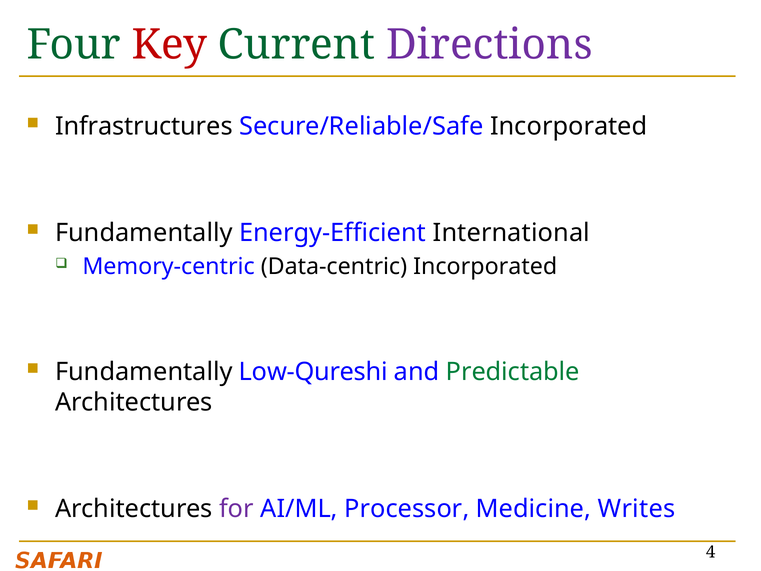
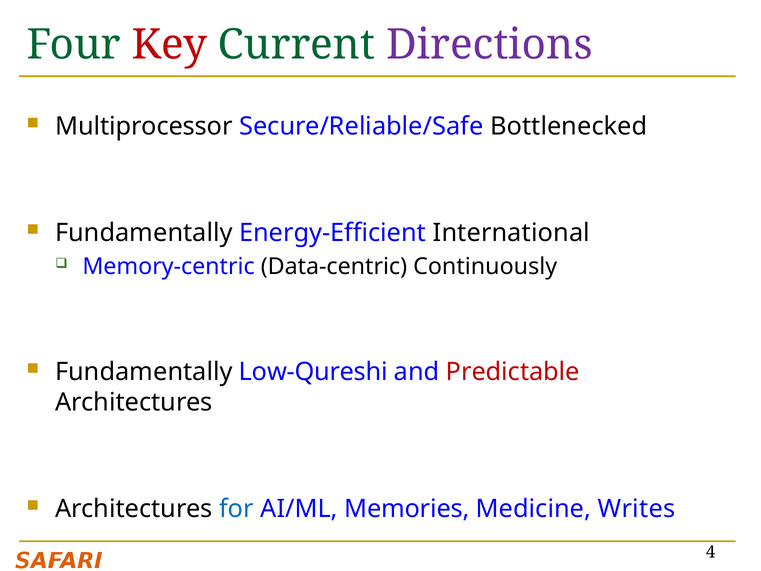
Infrastructures: Infrastructures -> Multiprocessor
Secure/Reliable/Safe Incorporated: Incorporated -> Bottlenecked
Data-centric Incorporated: Incorporated -> Continuously
Predictable colour: green -> red
for colour: purple -> blue
Processor: Processor -> Memories
